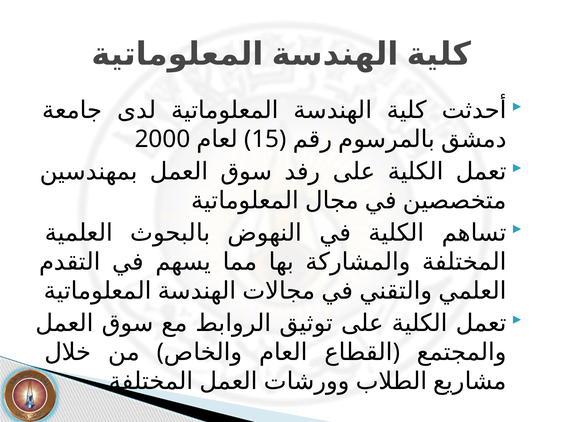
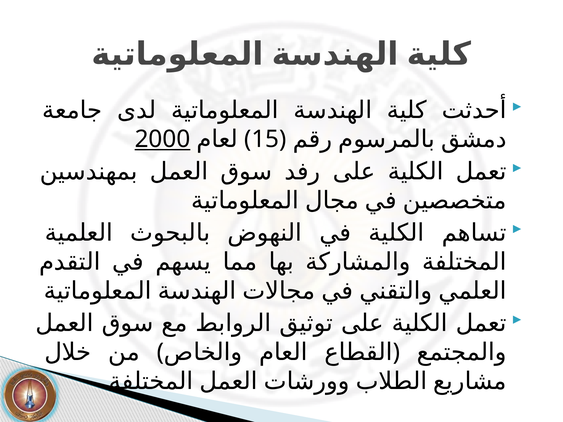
2000 underline: none -> present
